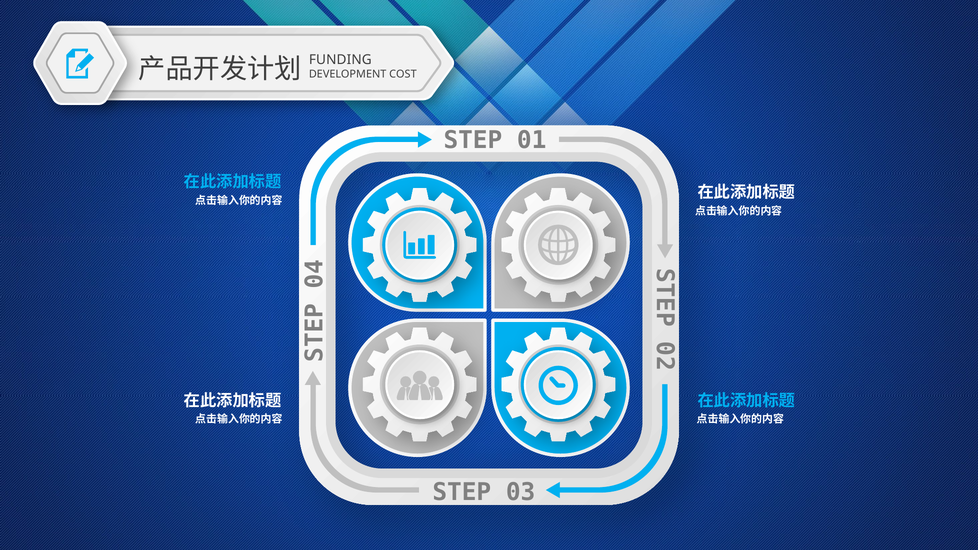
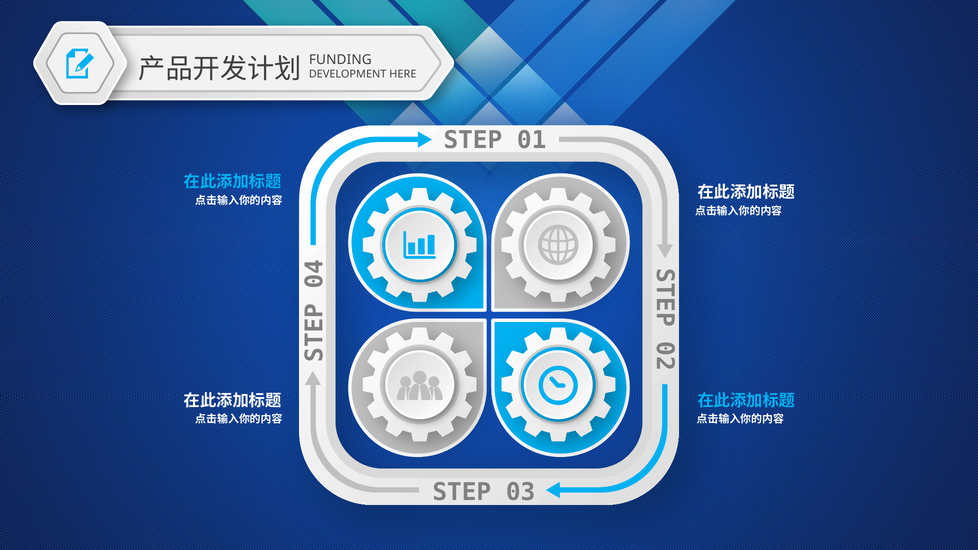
COST: COST -> HERE
